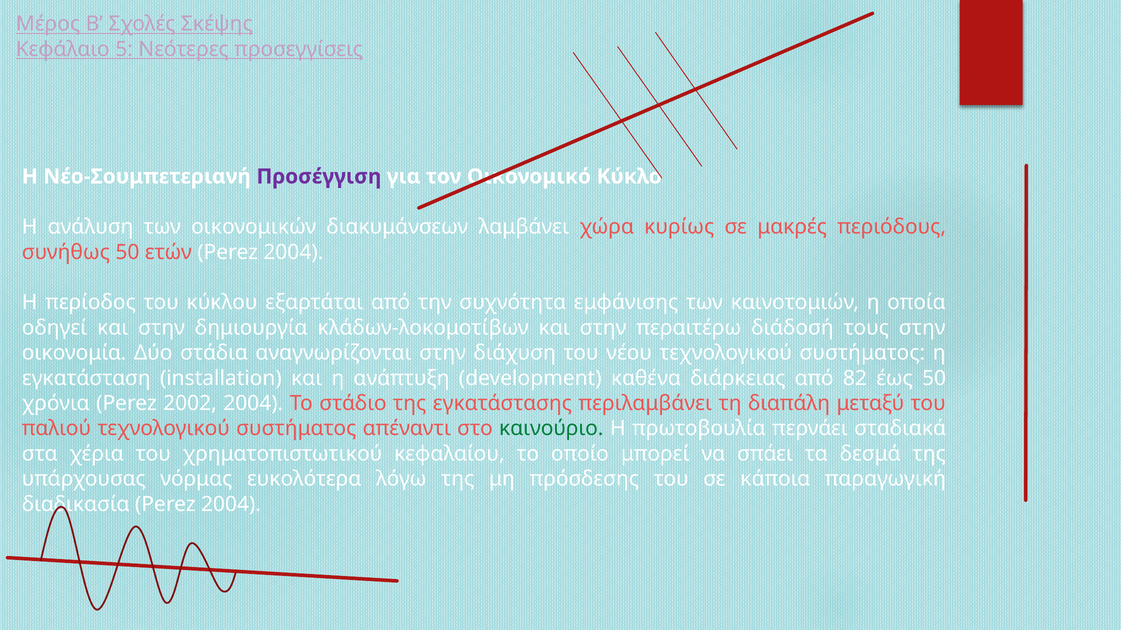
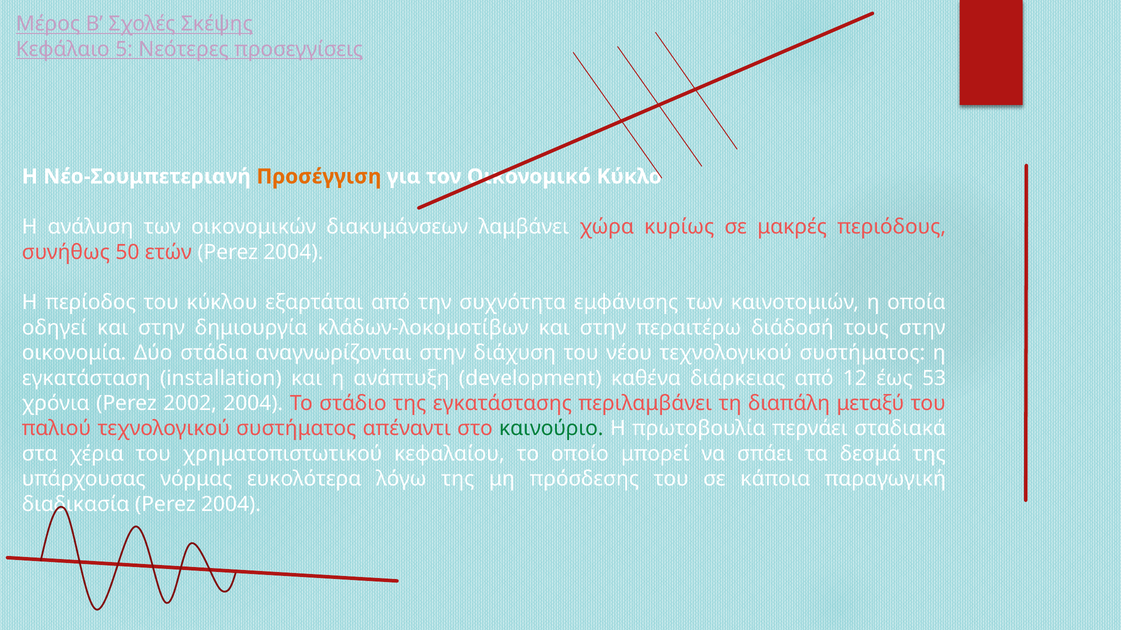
Προσέγγιση colour: purple -> orange
82: 82 -> 12
έως 50: 50 -> 53
